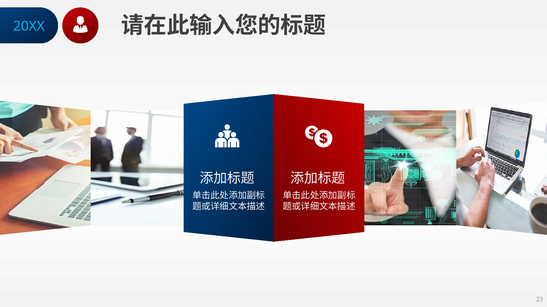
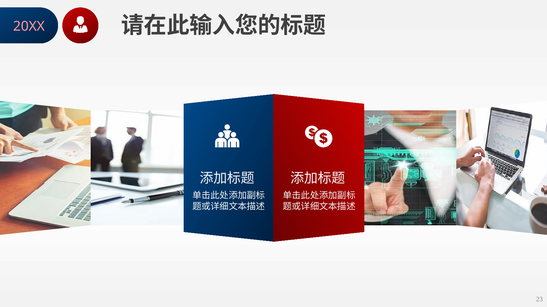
20XX colour: light blue -> pink
